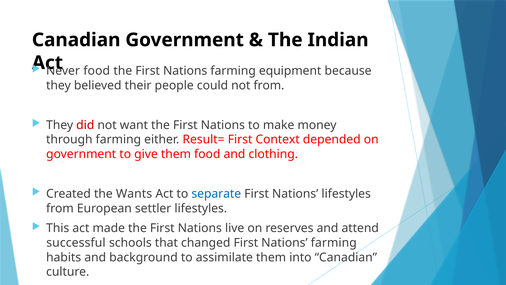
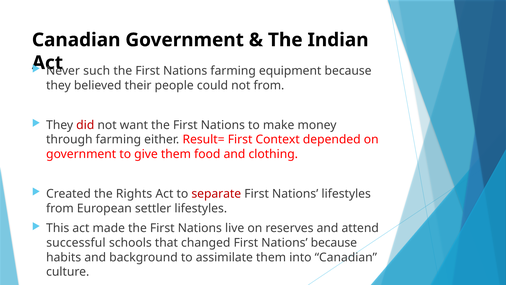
food at (97, 71): food -> such
Wants: Wants -> Rights
separate colour: blue -> red
changed First Nations farming: farming -> because
